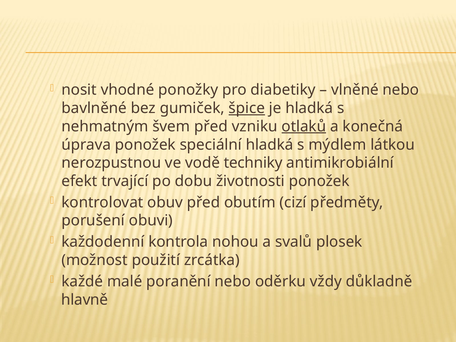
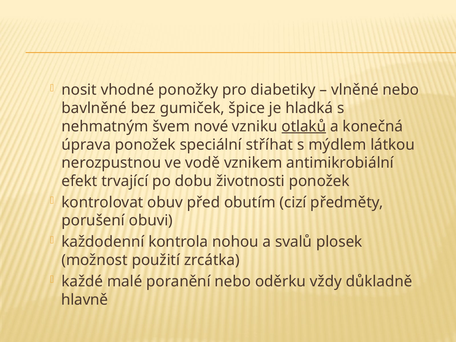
špice underline: present -> none
švem před: před -> nové
speciální hladká: hladká -> stříhat
techniky: techniky -> vznikem
